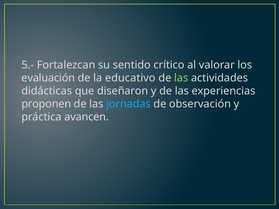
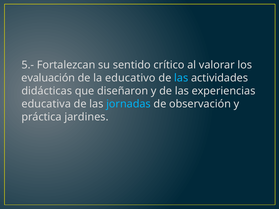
las at (181, 78) colour: light green -> light blue
proponen: proponen -> educativa
avancen: avancen -> jardines
